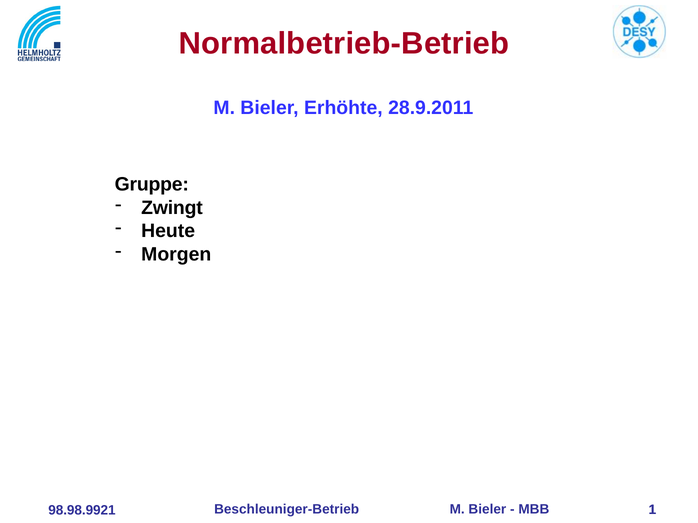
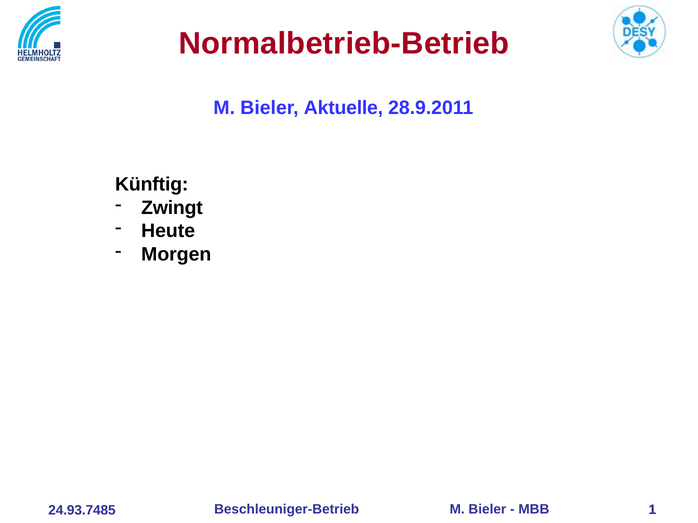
Erhöhte: Erhöhte -> Aktuelle
Gruppe: Gruppe -> Künftig
98.98.9921: 98.98.9921 -> 24.93.7485
